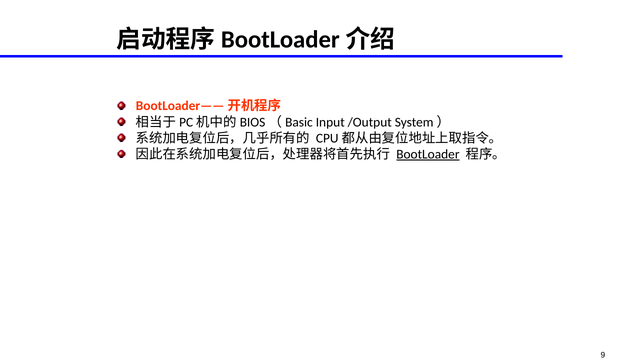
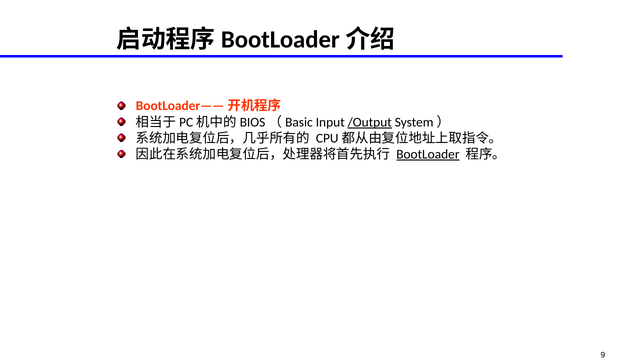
/Output underline: none -> present
